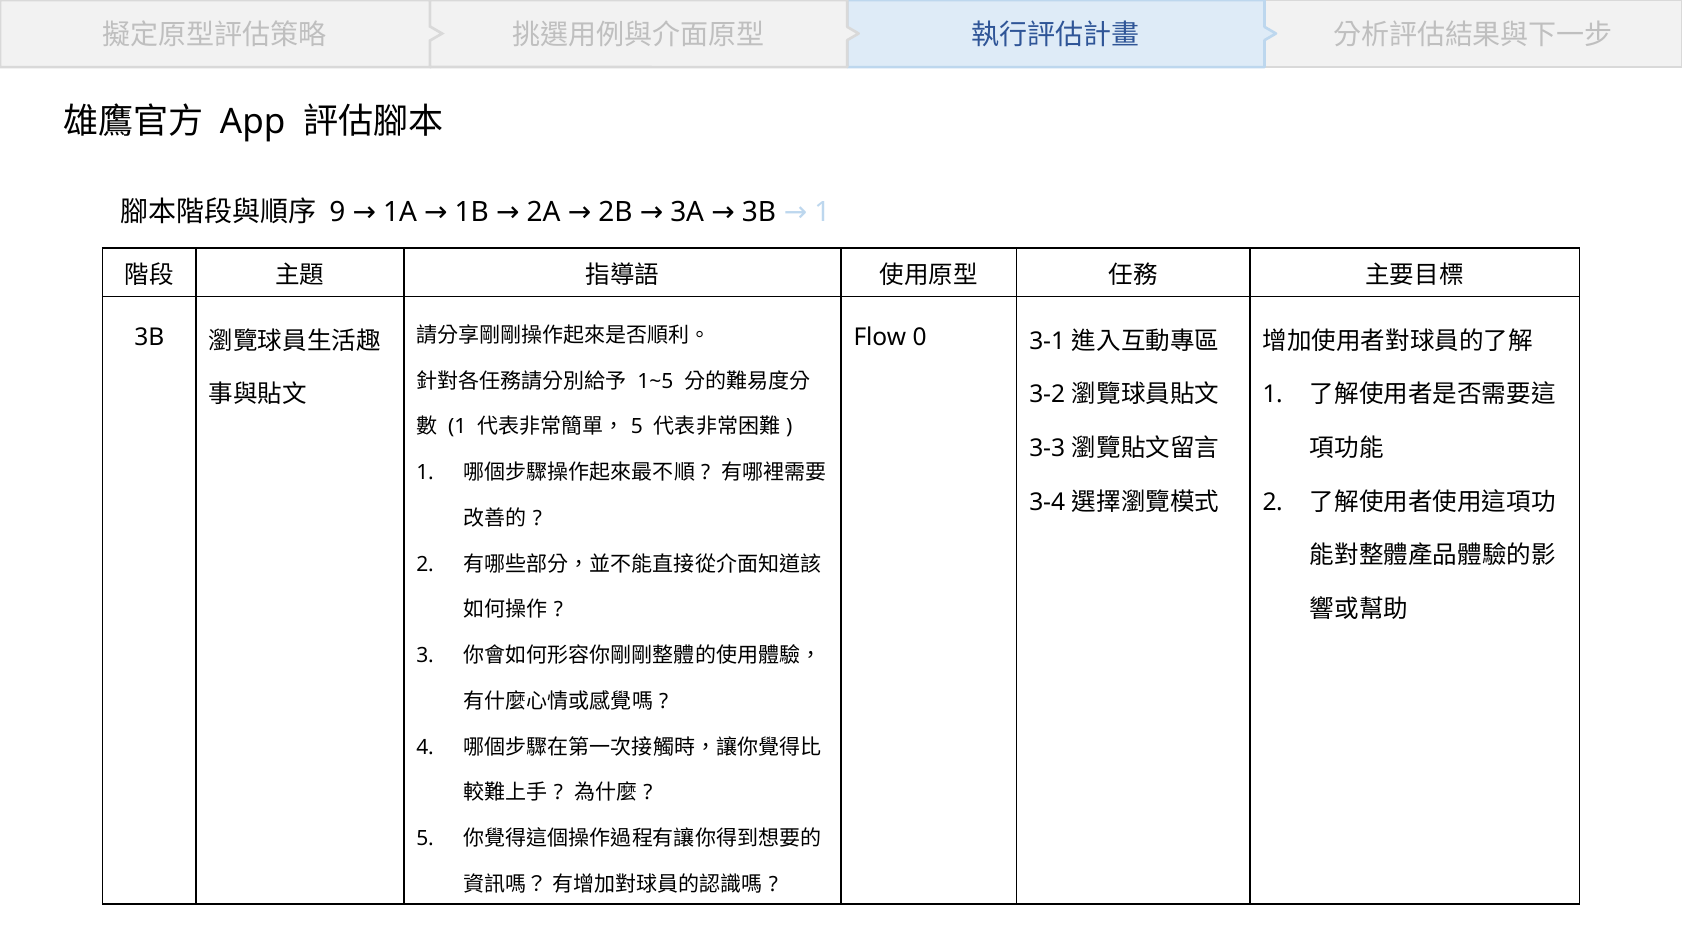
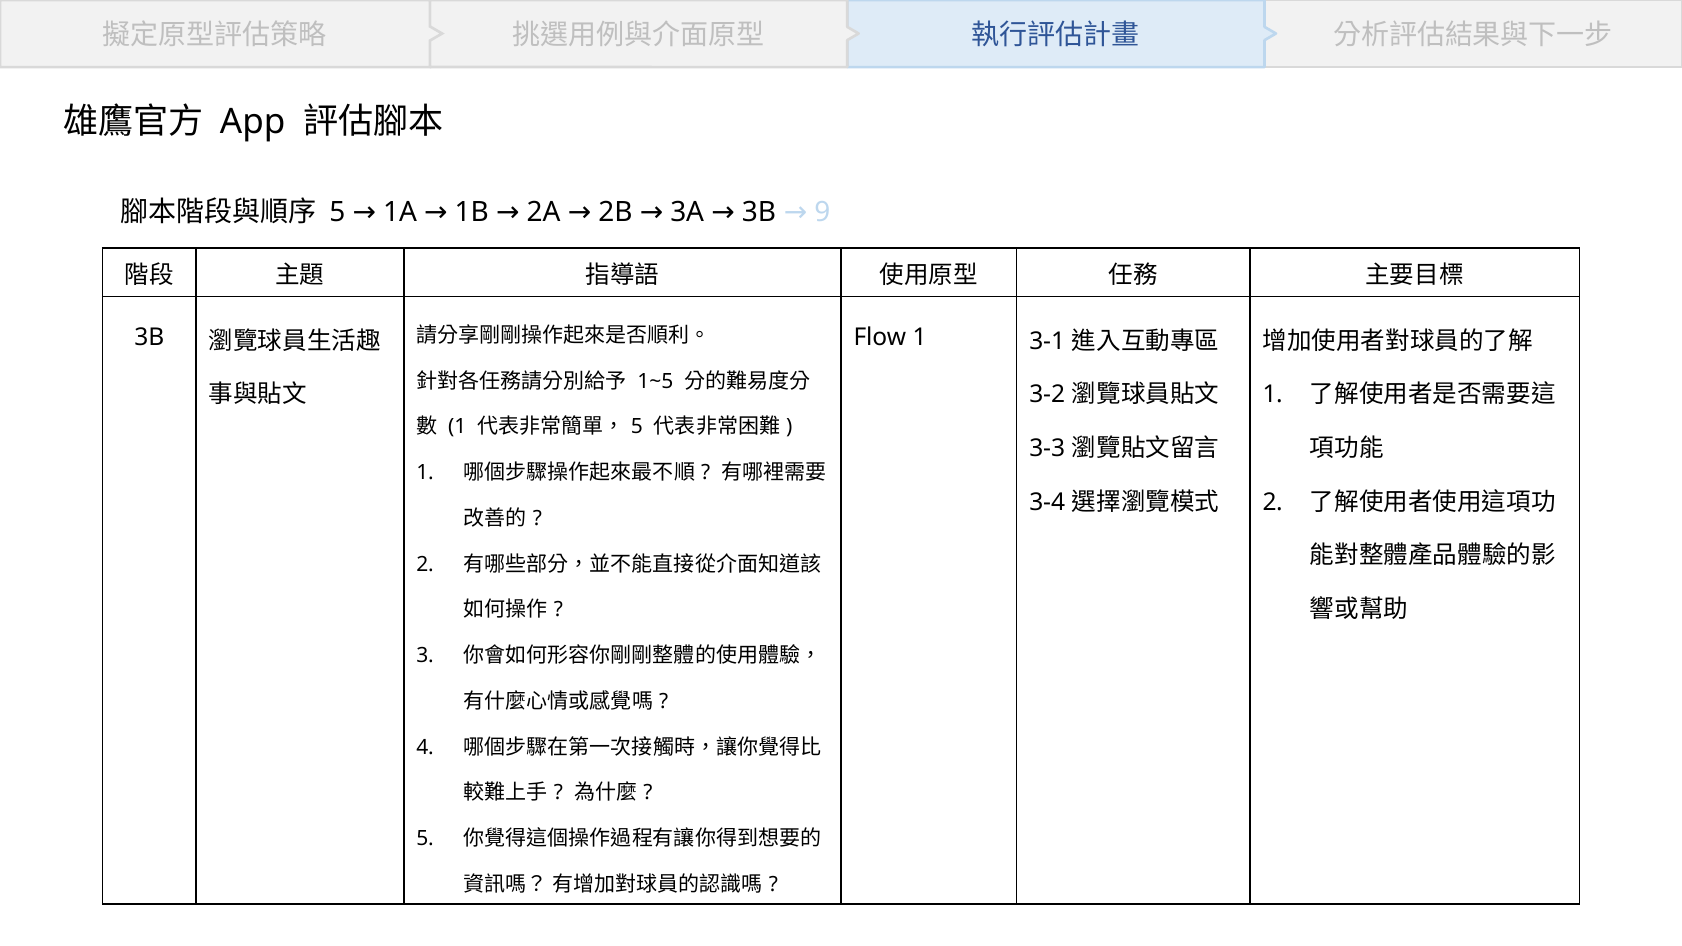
1 at (822, 213): 1 -> 9
9 at (337, 213): 9 -> 5
Flow 0: 0 -> 1
